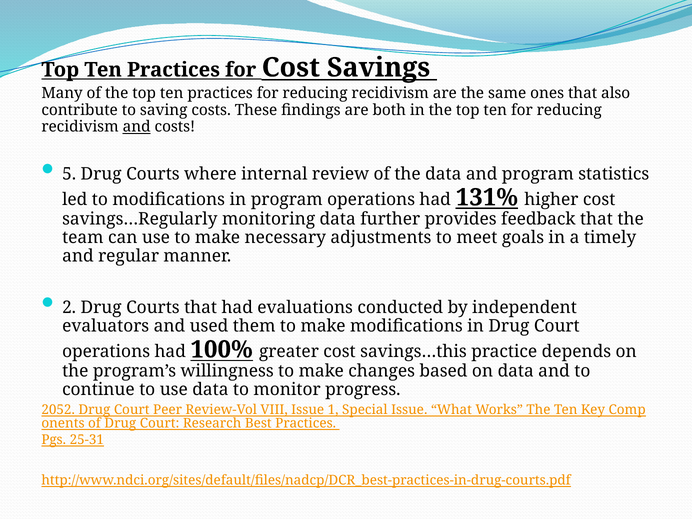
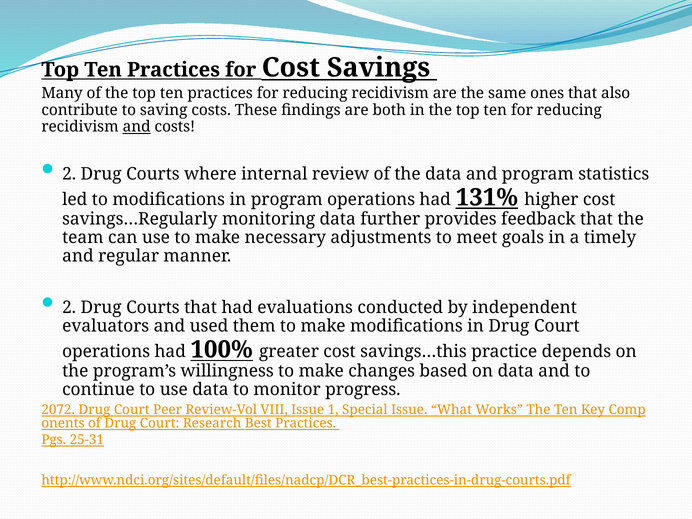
5 at (69, 174): 5 -> 2
2052: 2052 -> 2072
